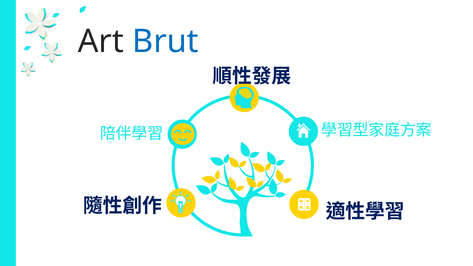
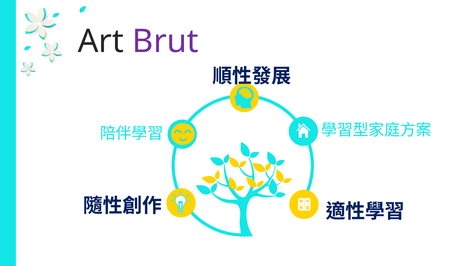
Brut colour: blue -> purple
